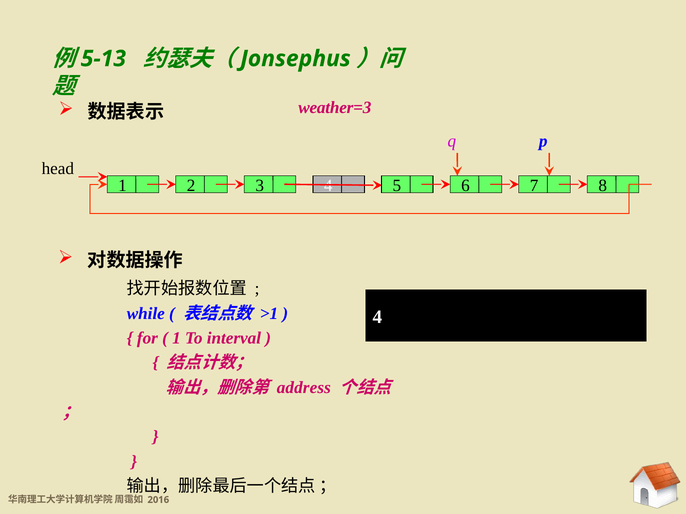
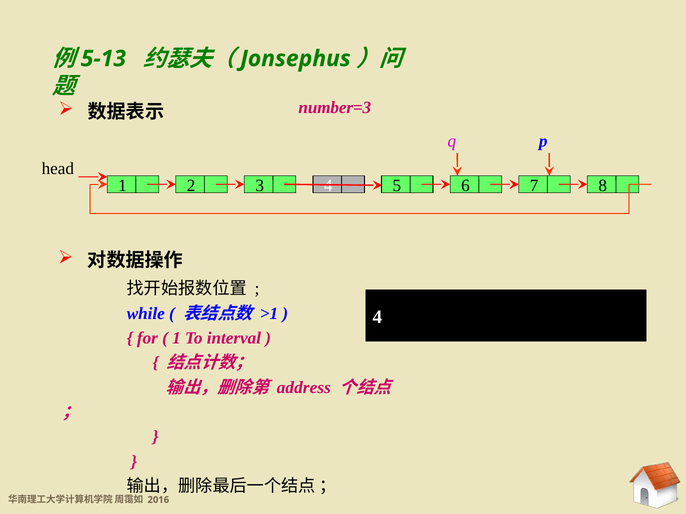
weather=3: weather=3 -> number=3
